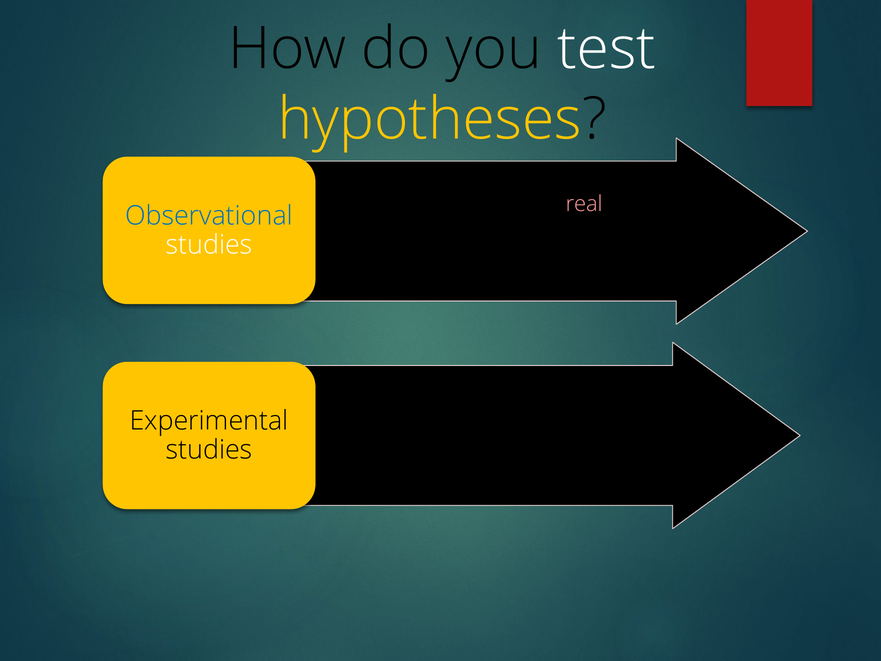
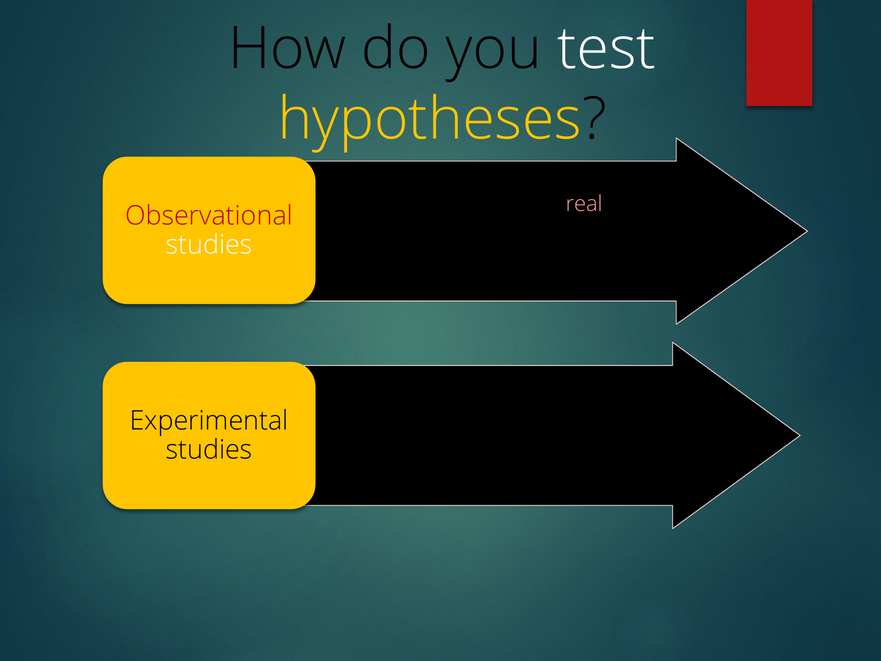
Observational colour: blue -> red
